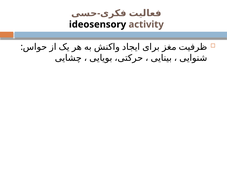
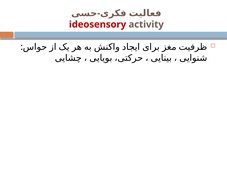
ideosensory colour: black -> red
